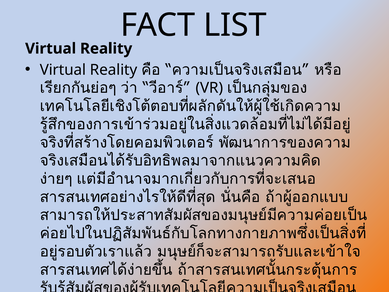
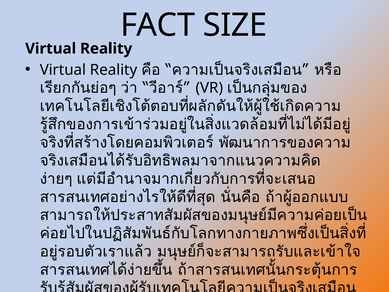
LIST: LIST -> SIZE
